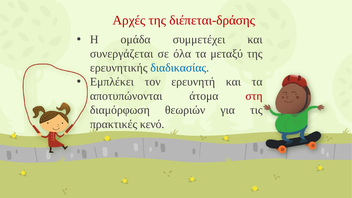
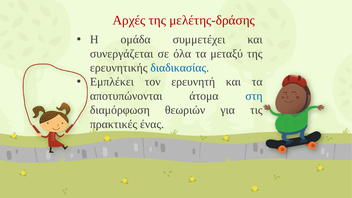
διέπεται-δράσης: διέπεται-δράσης -> μελέτης-δράσης
στη colour: red -> blue
κενό: κενό -> ένας
